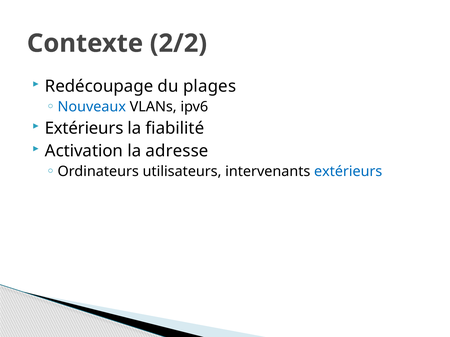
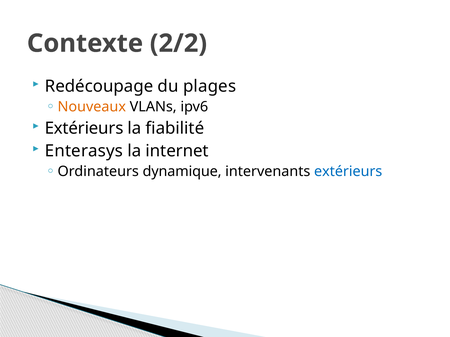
Nouveaux colour: blue -> orange
Activation: Activation -> Enterasys
adresse: adresse -> internet
utilisateurs: utilisateurs -> dynamique
